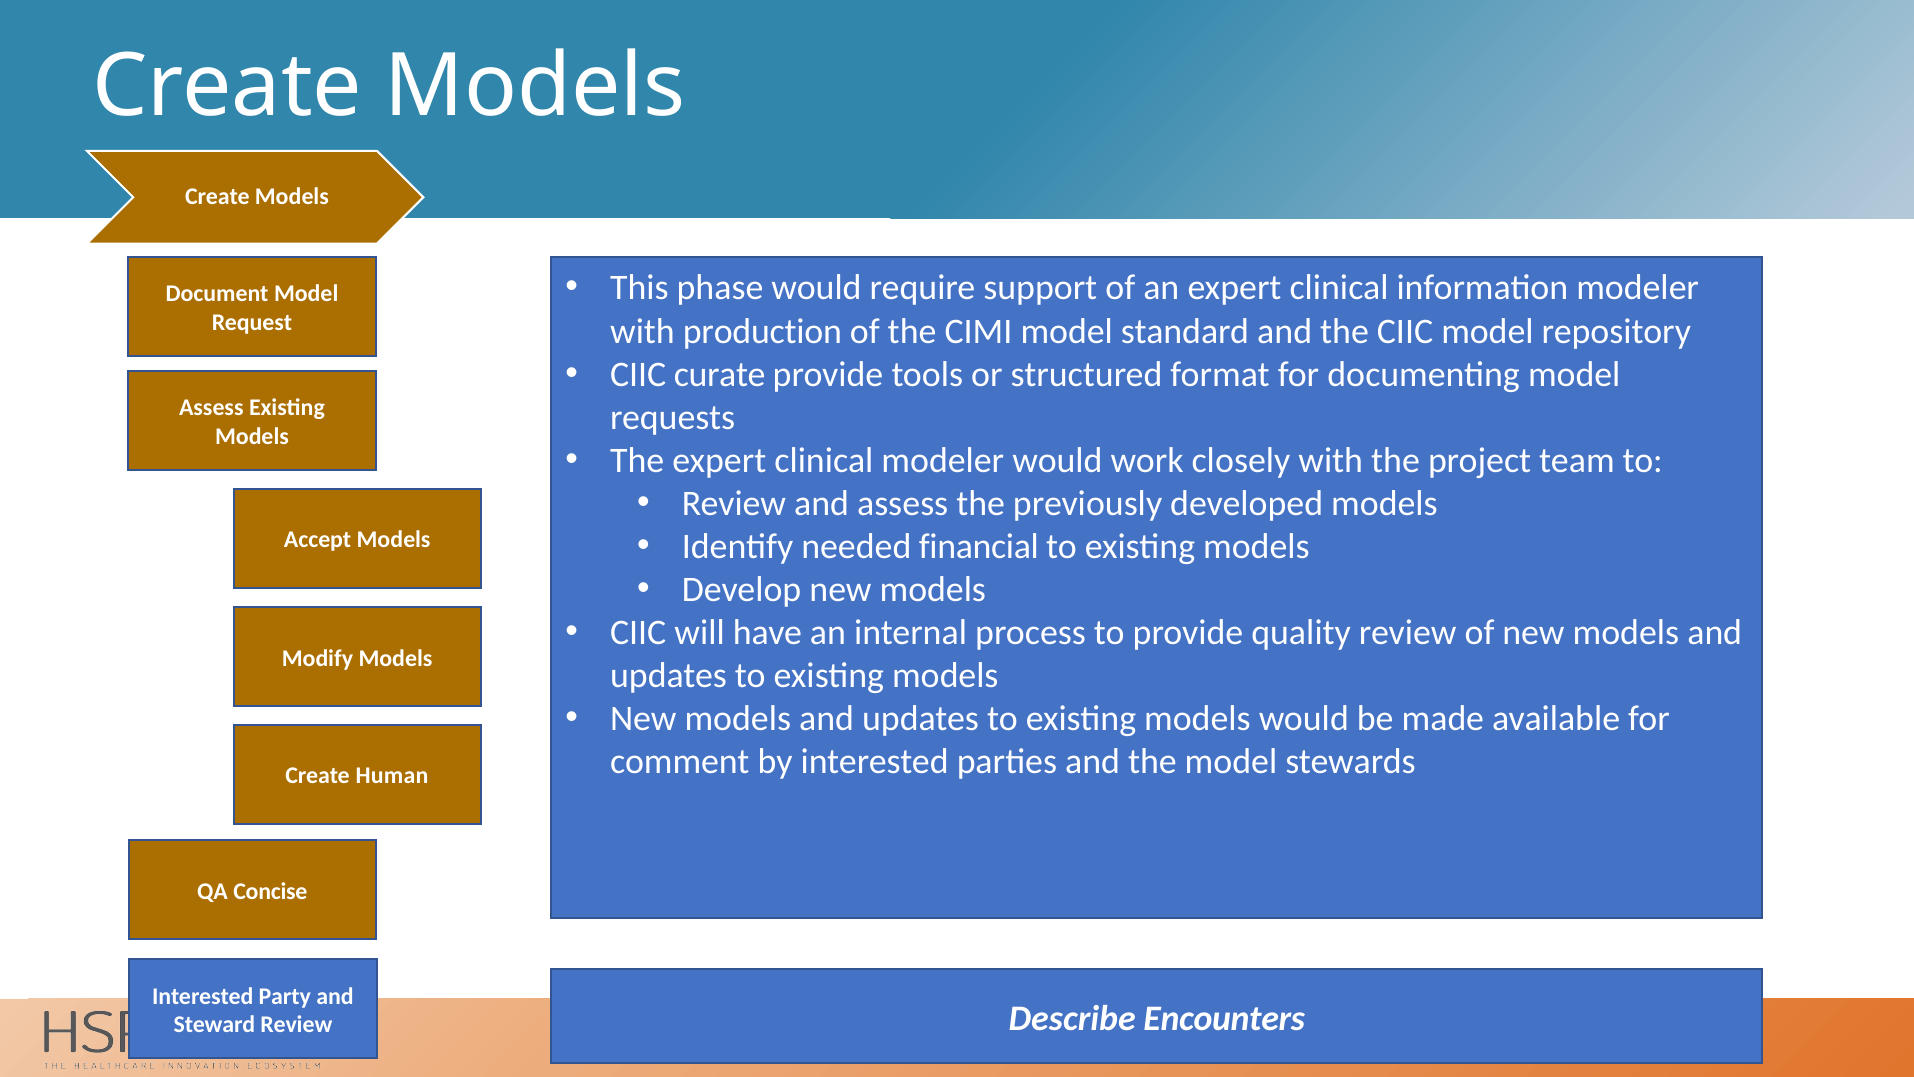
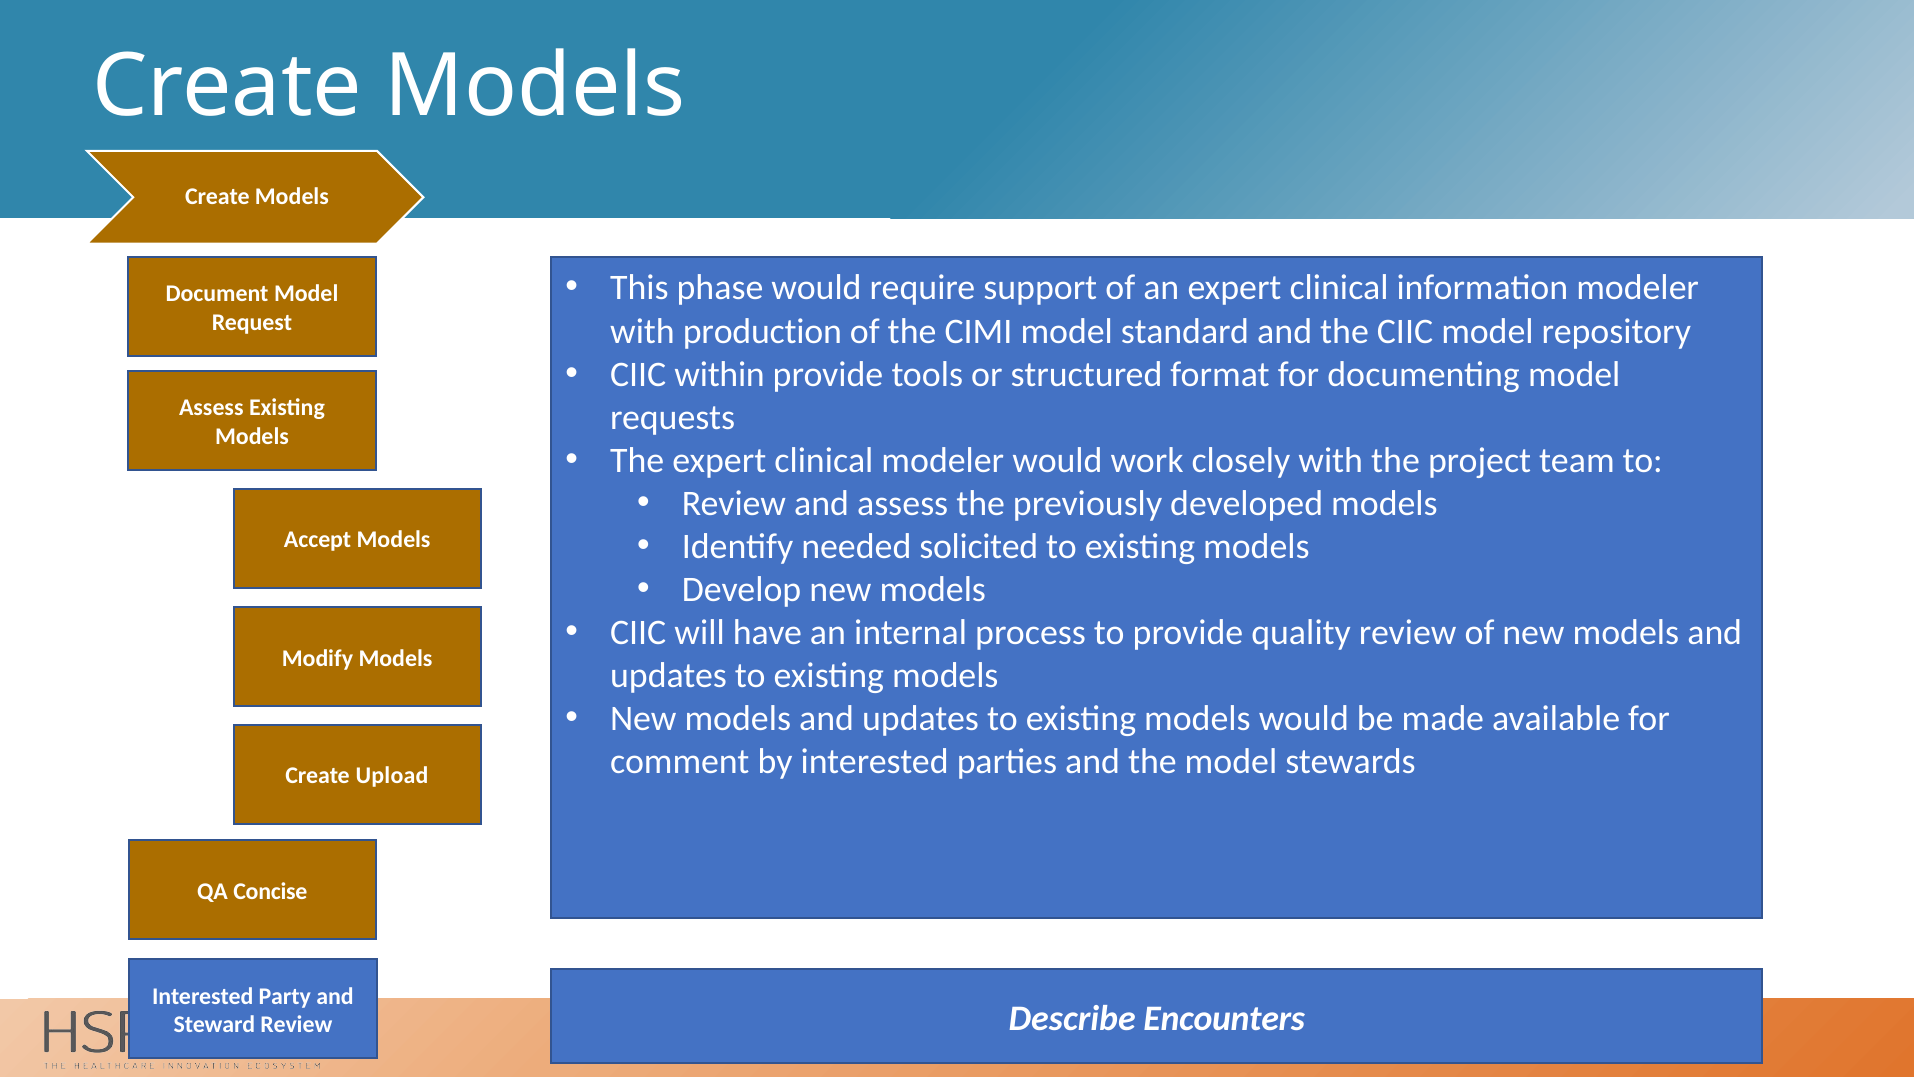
curate: curate -> within
financial: financial -> solicited
Human: Human -> Upload
